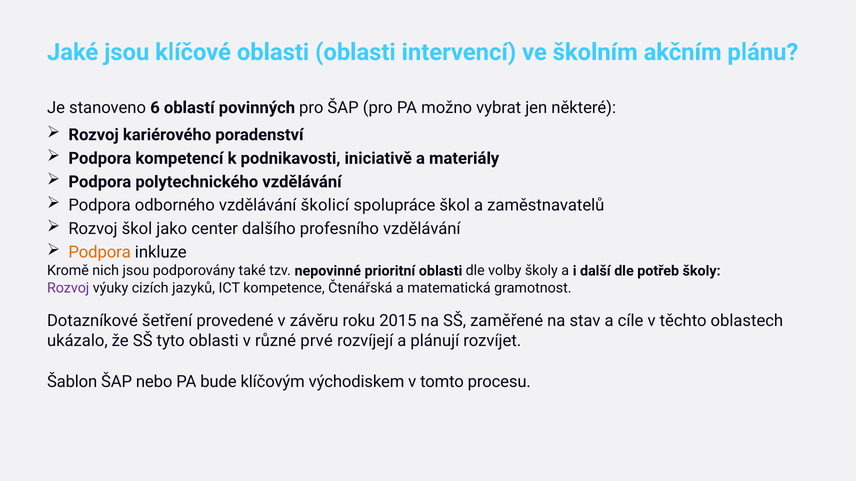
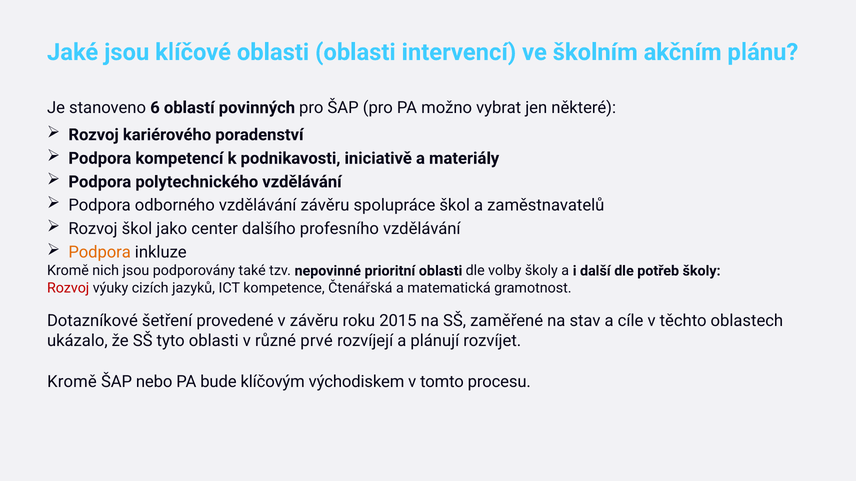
vzdělávání školicí: školicí -> závěru
Rozvoj at (68, 288) colour: purple -> red
Šablon at (72, 382): Šablon -> Kromě
